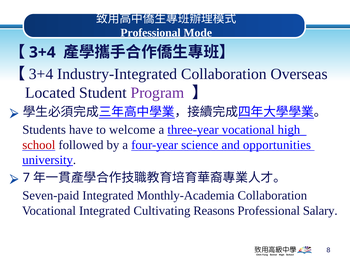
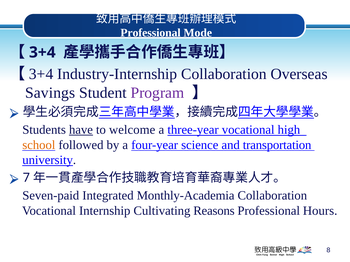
Industry-Integrated: Industry-Integrated -> Industry-Internship
Located: Located -> Savings
have underline: none -> present
school colour: red -> orange
opportunities: opportunities -> transportation
Vocational Integrated: Integrated -> Internship
Salary: Salary -> Hours
